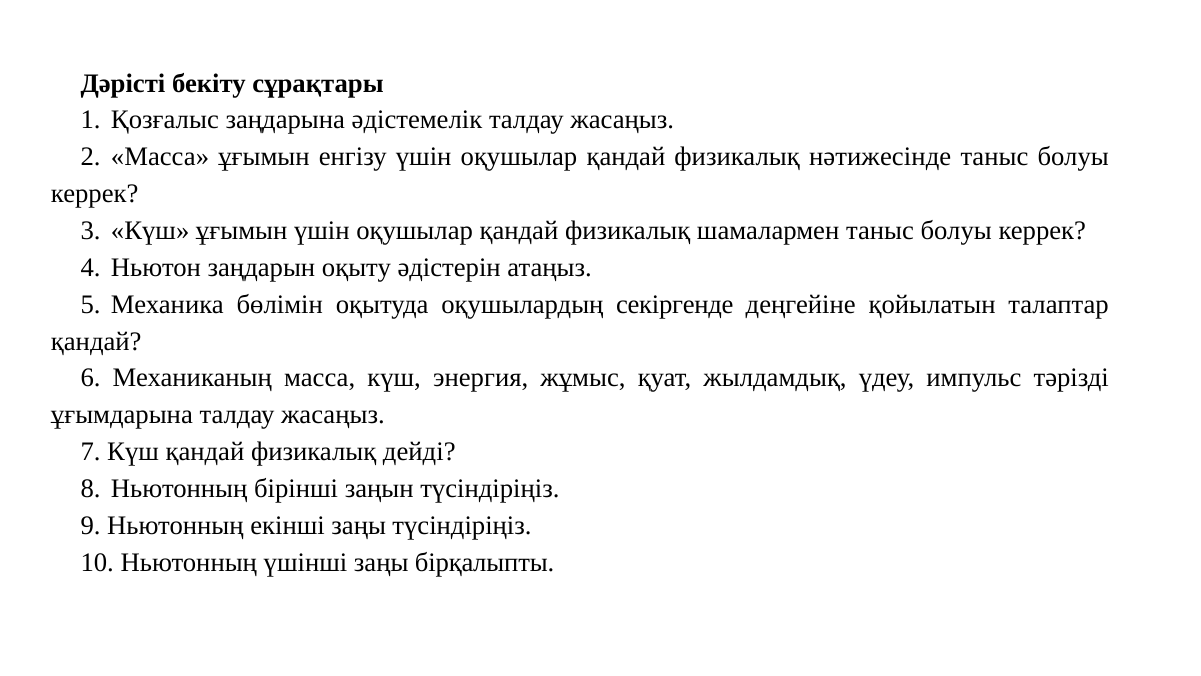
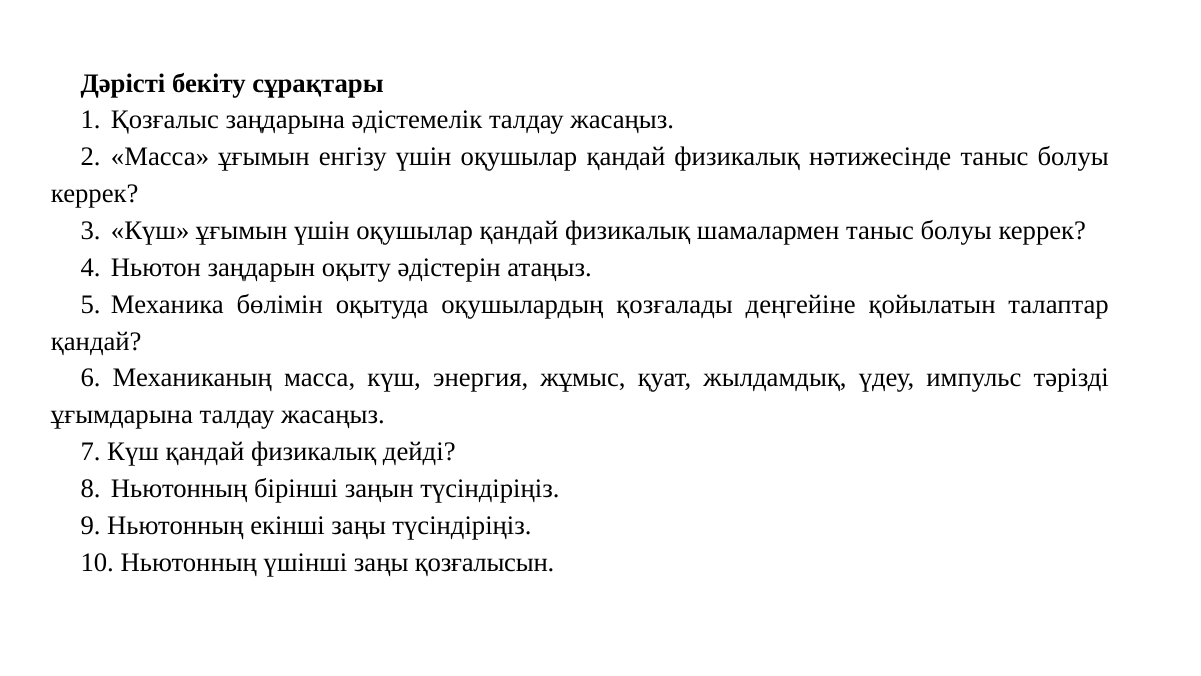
секіргенде: секіргенде -> қозғалады
бірқалыпты: бірқалыпты -> қозғалысын
